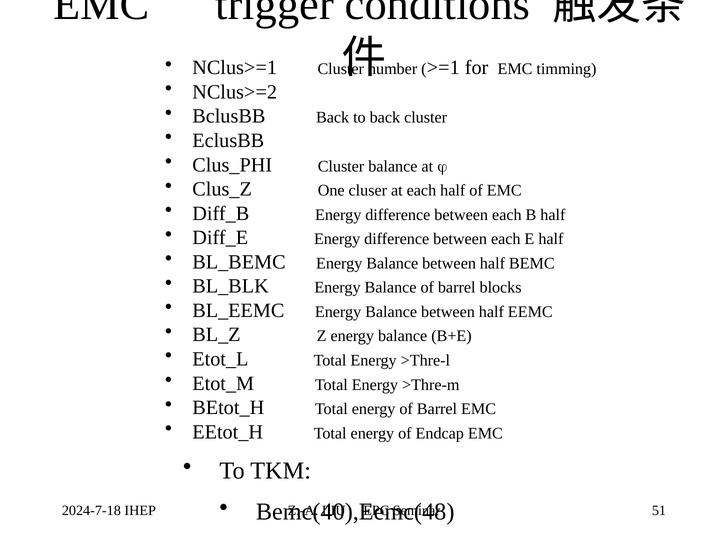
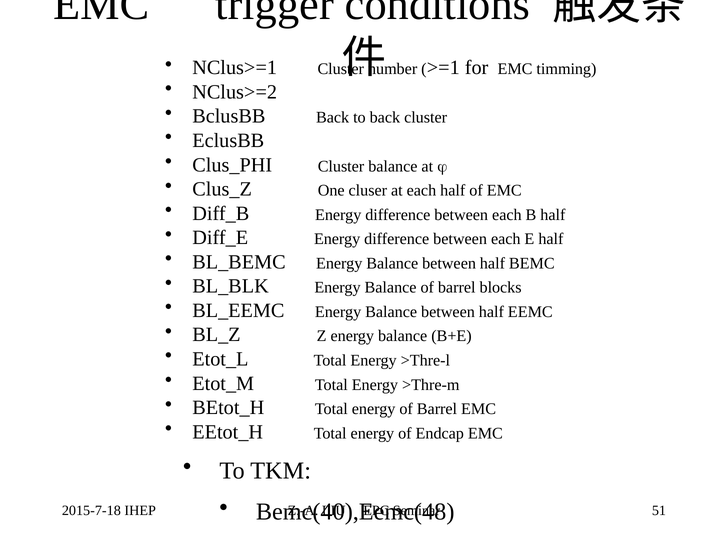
2024-7-18: 2024-7-18 -> 2015-7-18
